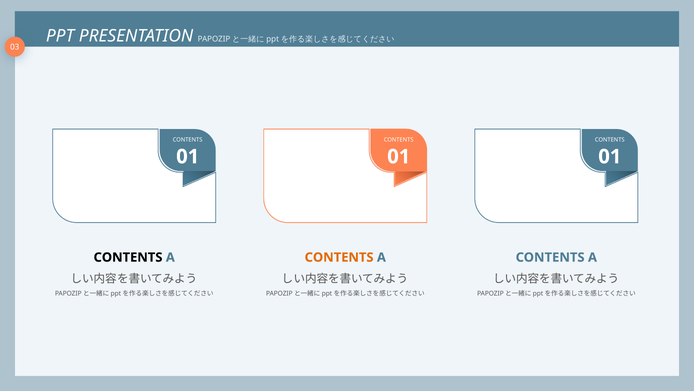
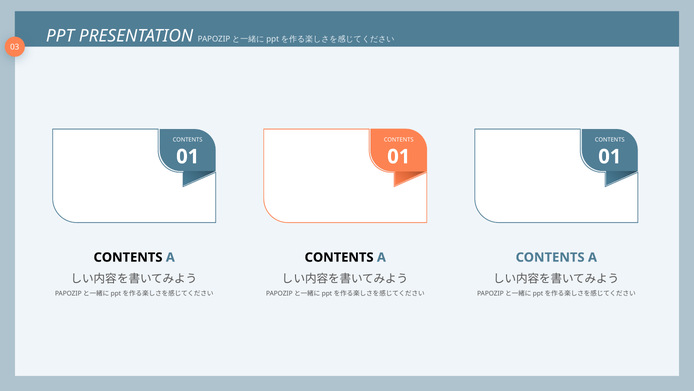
CONTENTS at (339, 257) colour: orange -> black
